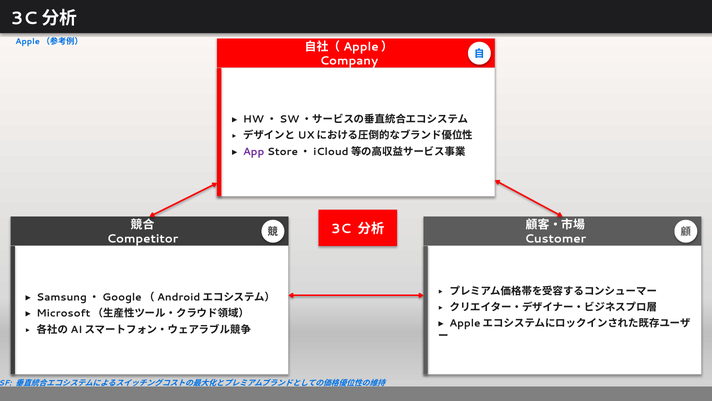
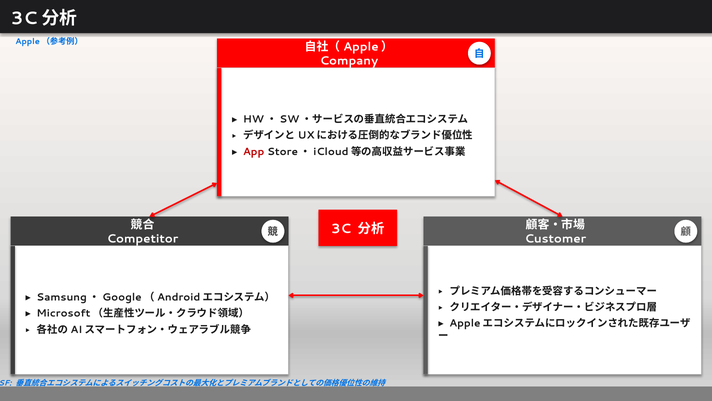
App colour: purple -> red
